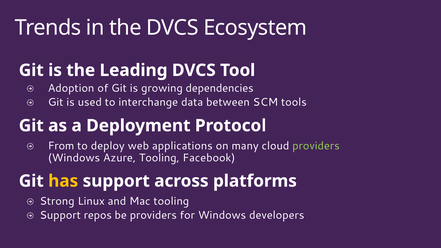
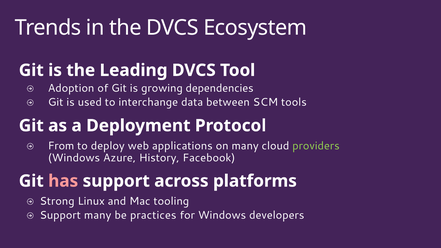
Azure Tooling: Tooling -> History
has colour: yellow -> pink
Support repos: repos -> many
be providers: providers -> practices
